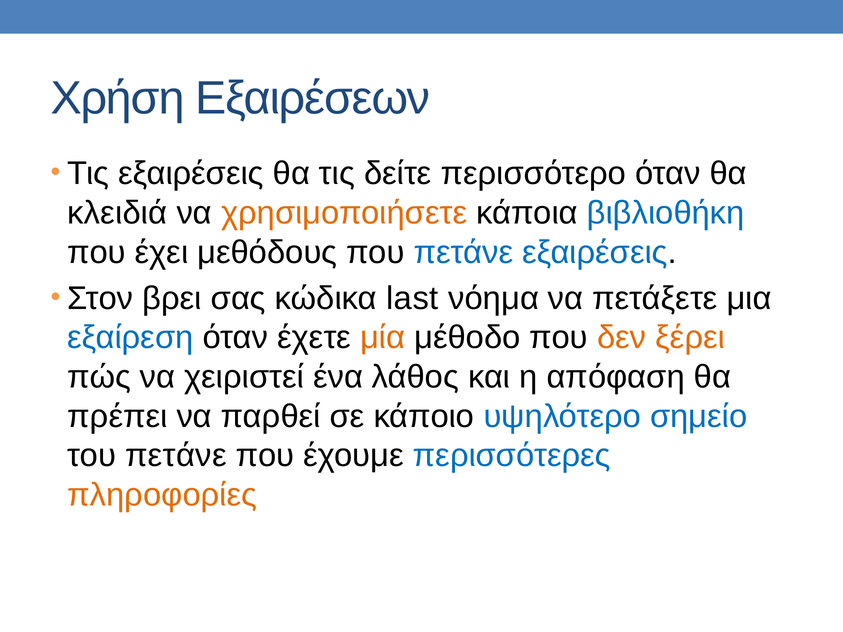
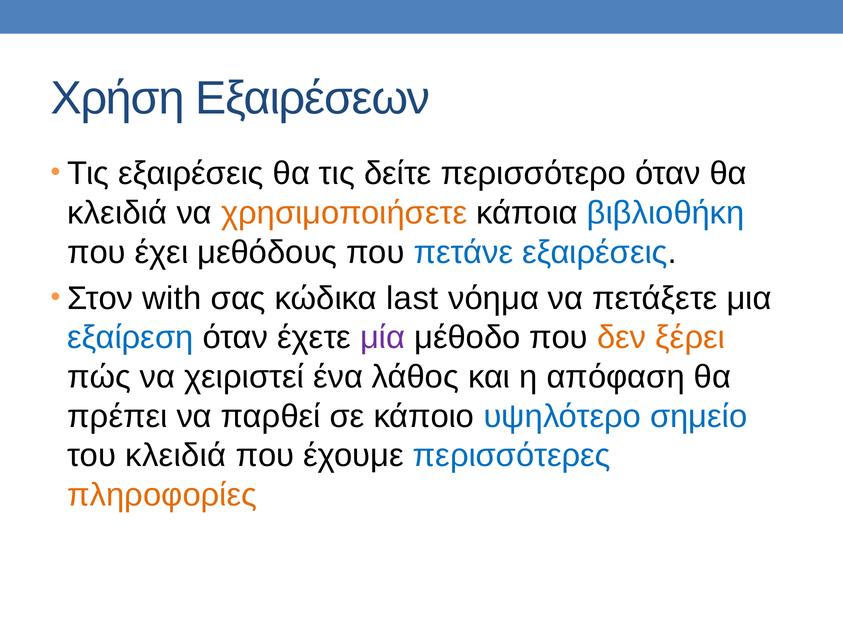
βρει: βρει -> with
μία colour: orange -> purple
του πετάνε: πετάνε -> κλειδιά
